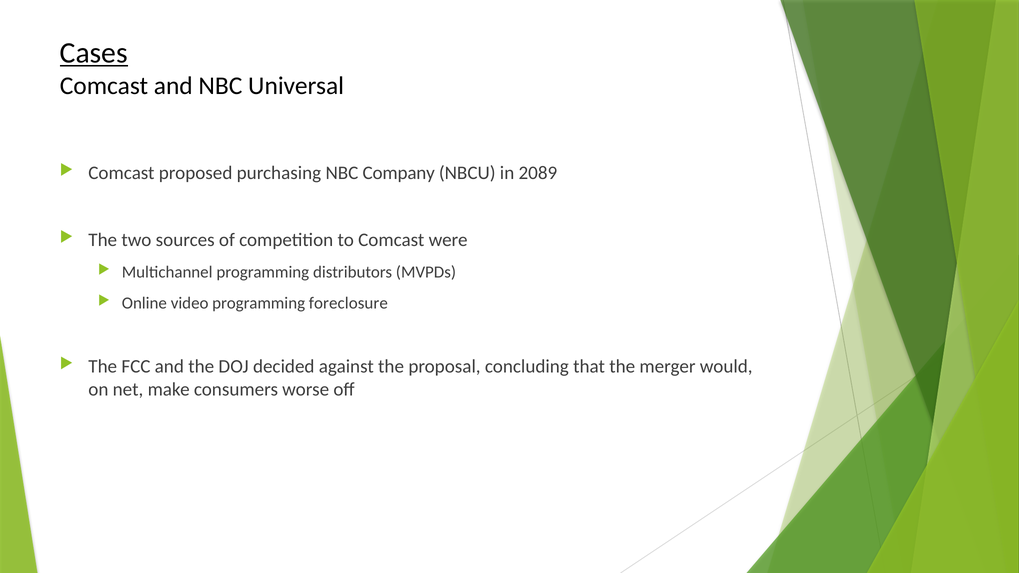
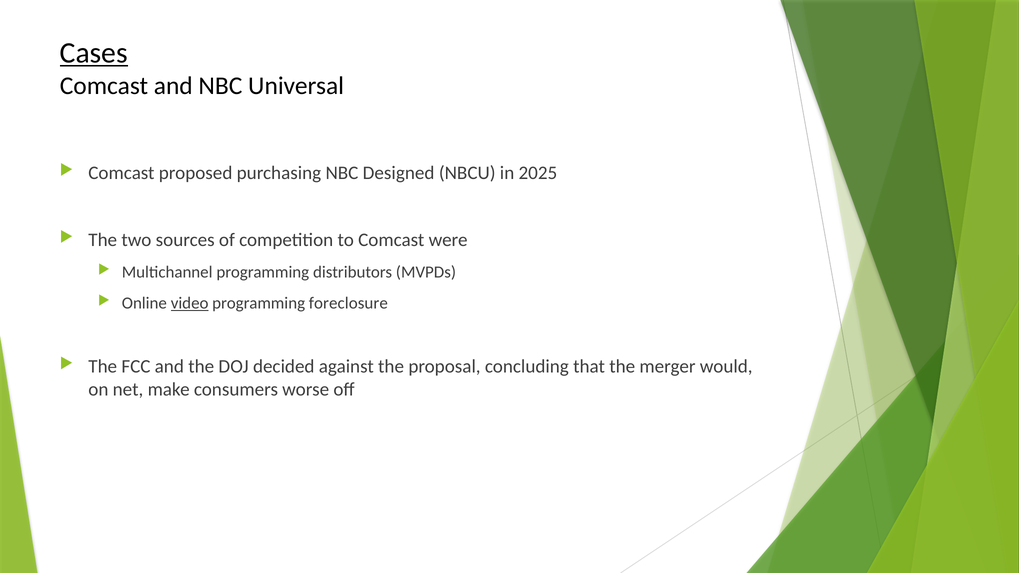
Company: Company -> Designed
2089: 2089 -> 2025
video underline: none -> present
